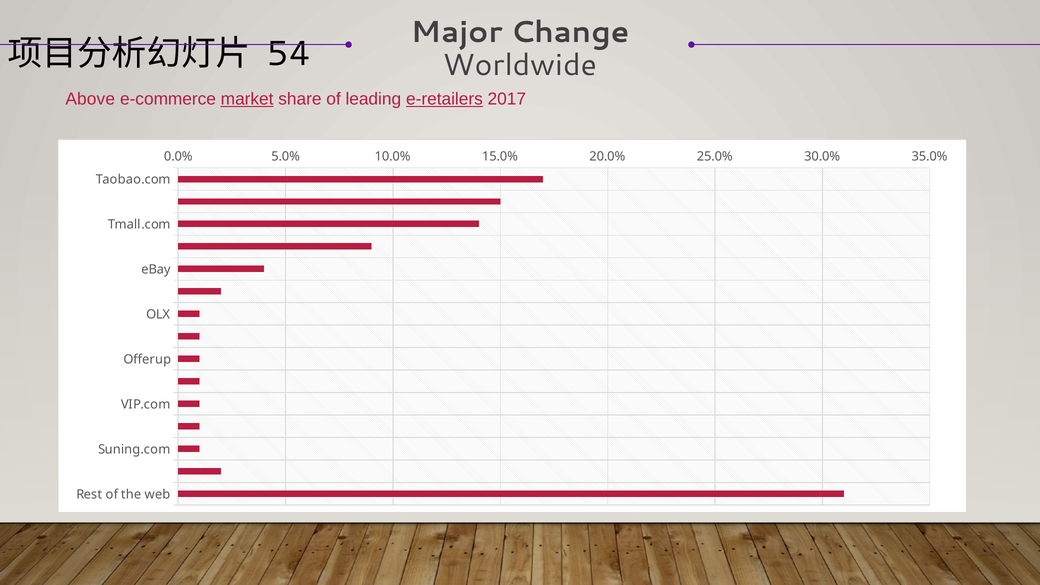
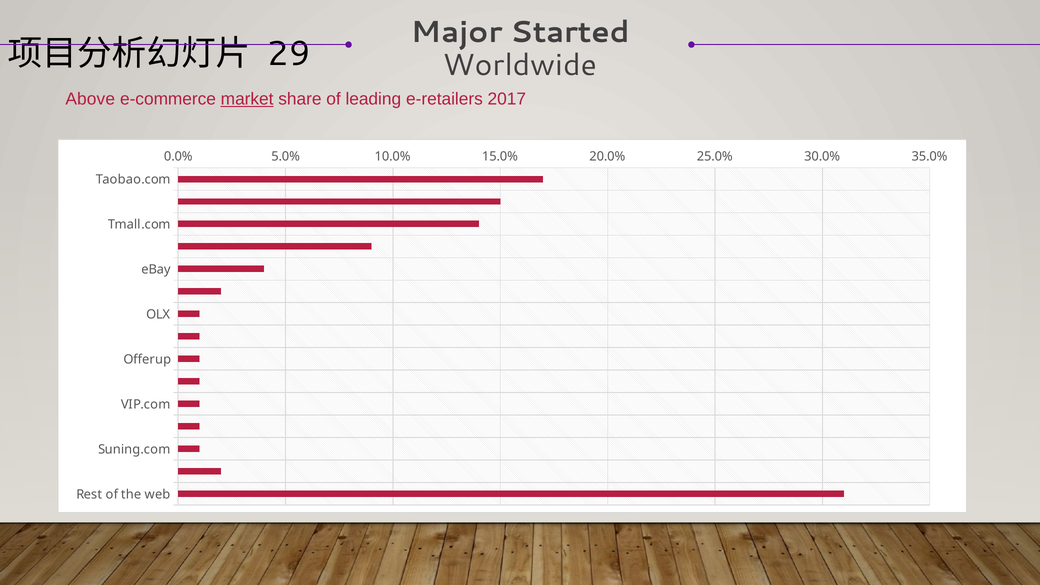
Change: Change -> Started
54: 54 -> 29
e-retailers underline: present -> none
